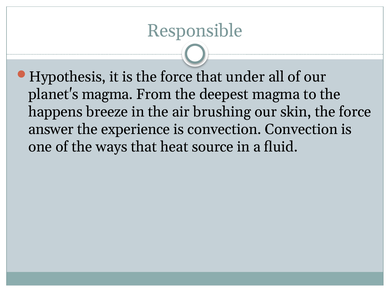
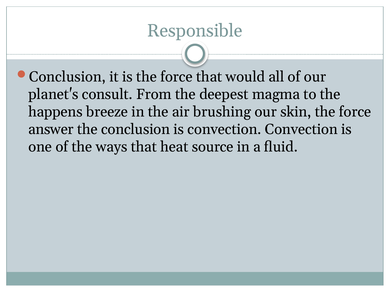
Hypothesis at (67, 77): Hypothesis -> Conclusion
under: under -> would
planet's magma: magma -> consult
the experience: experience -> conclusion
